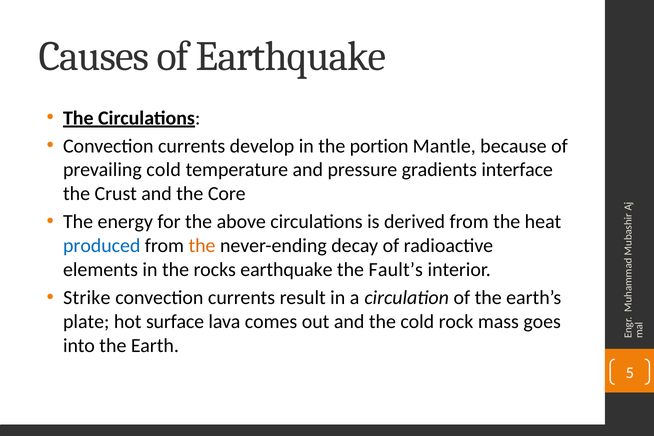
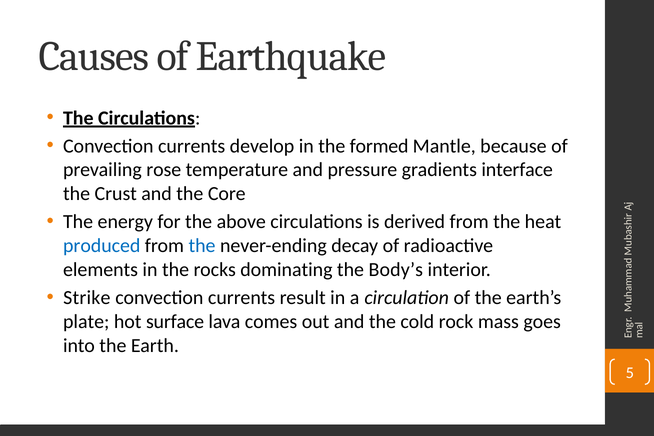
portion: portion -> formed
prevailing cold: cold -> rose
the at (202, 246) colour: orange -> blue
rocks earthquake: earthquake -> dominating
Fault’s: Fault’s -> Body’s
